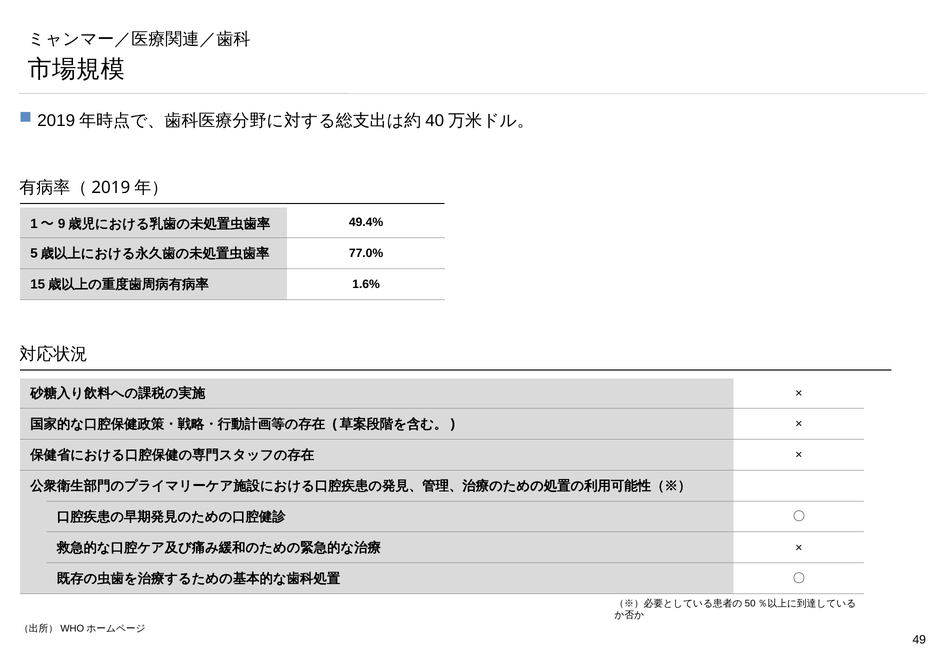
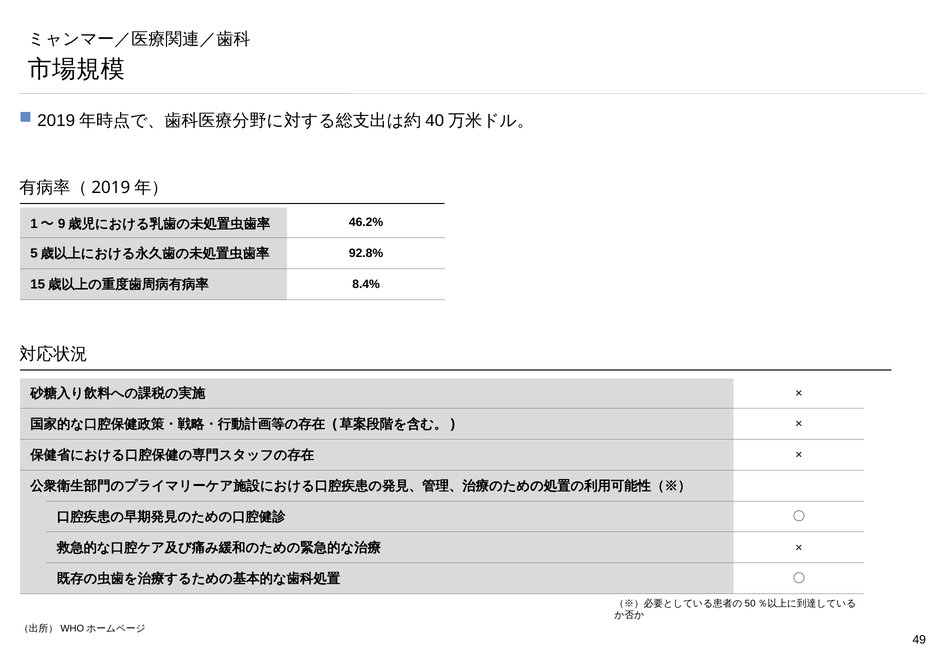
49.4%: 49.4% -> 46.2%
77.0%: 77.0% -> 92.8%
1.6%: 1.6% -> 8.4%
